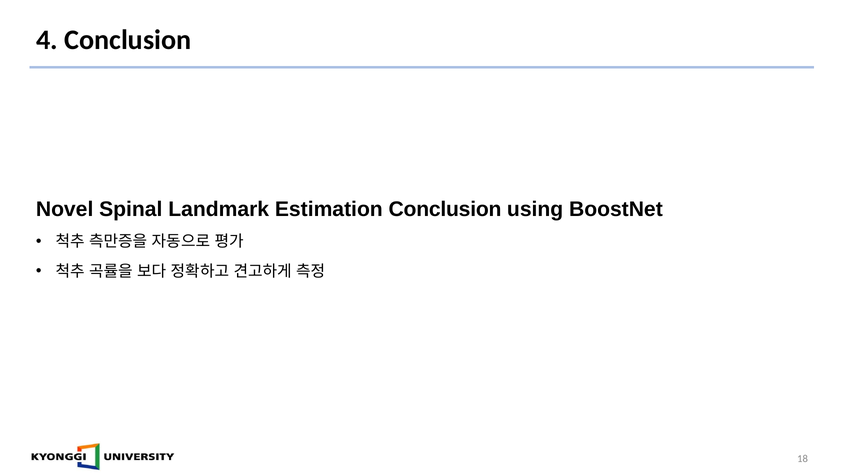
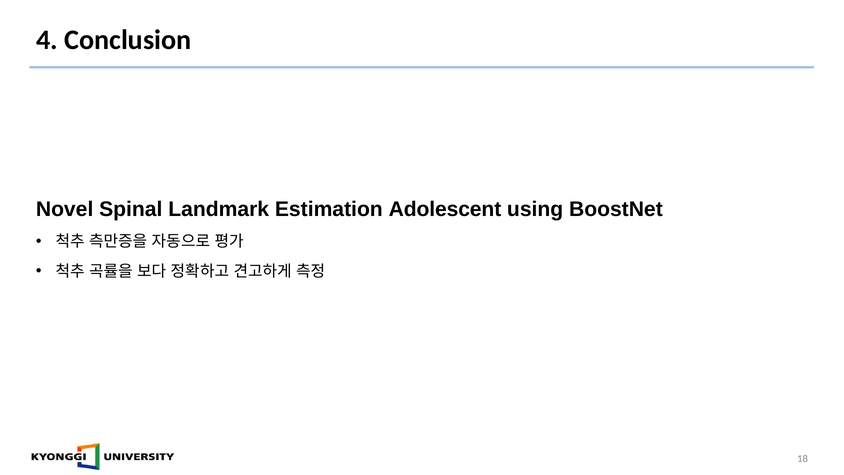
Estimation Conclusion: Conclusion -> Adolescent
